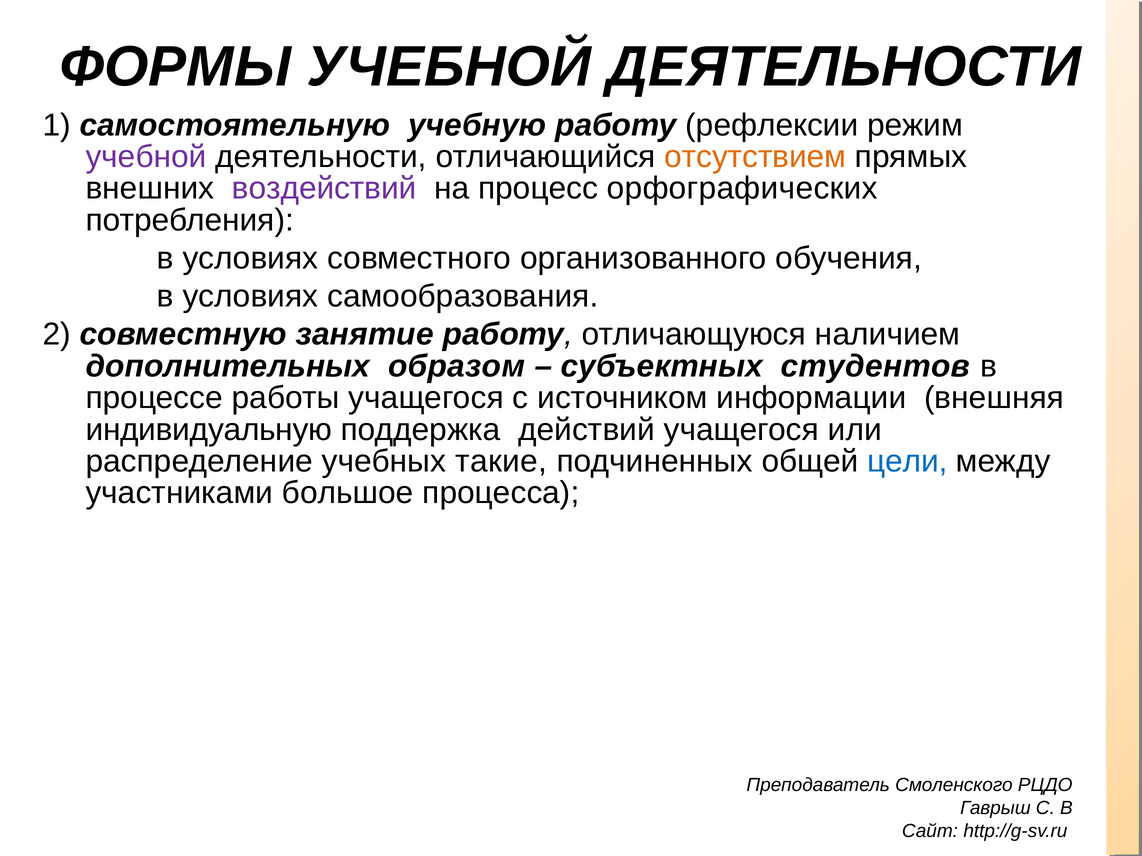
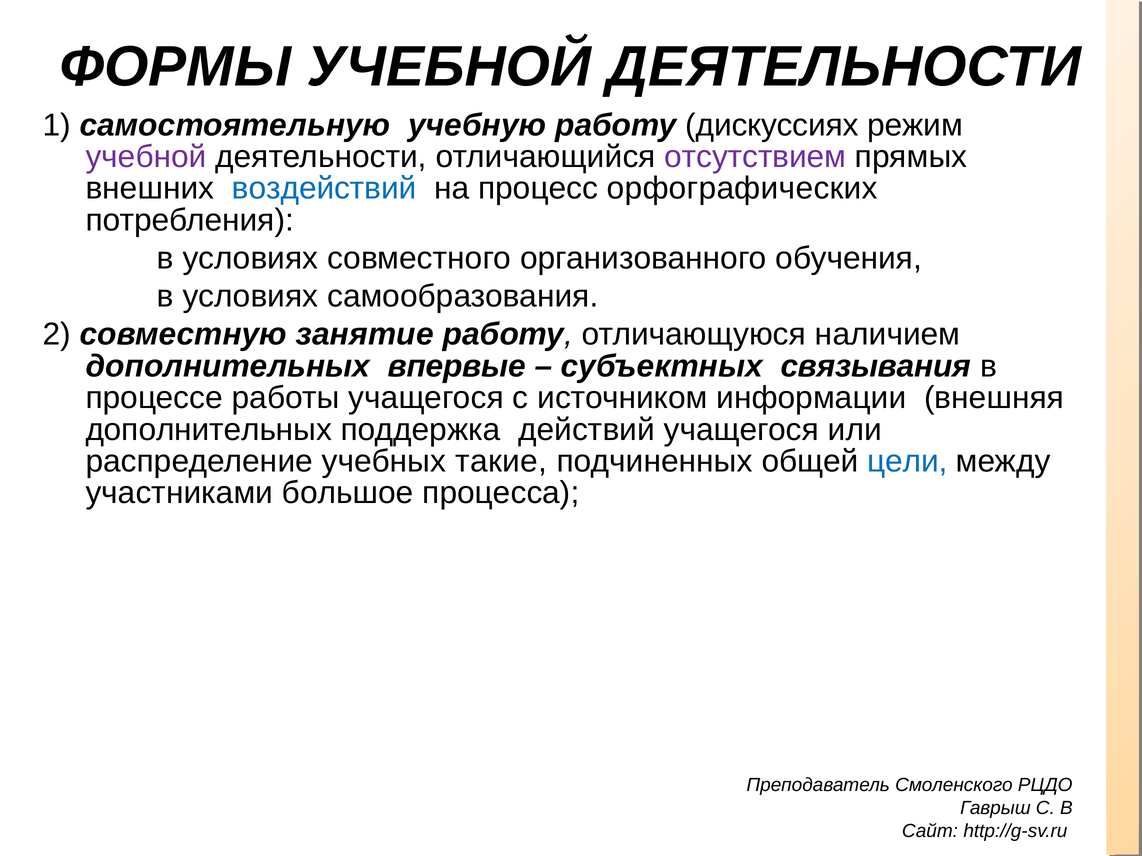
рефлексии: рефлексии -> дискуссиях
отсутствием colour: orange -> purple
воздействий colour: purple -> blue
образом: образом -> впервые
студентов: студентов -> связывания
индивидуальную at (209, 430): индивидуальную -> дополнительных
